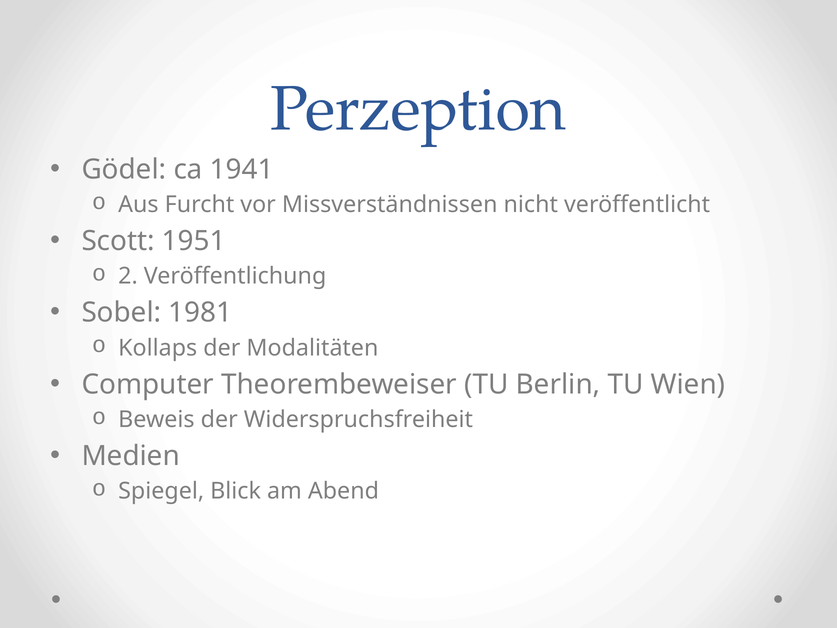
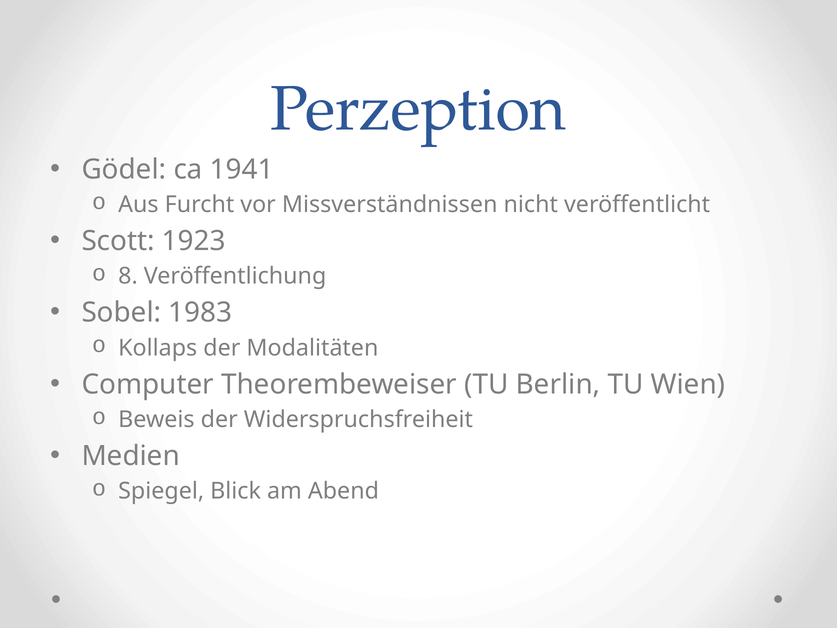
1951: 1951 -> 1923
2: 2 -> 8
1981: 1981 -> 1983
